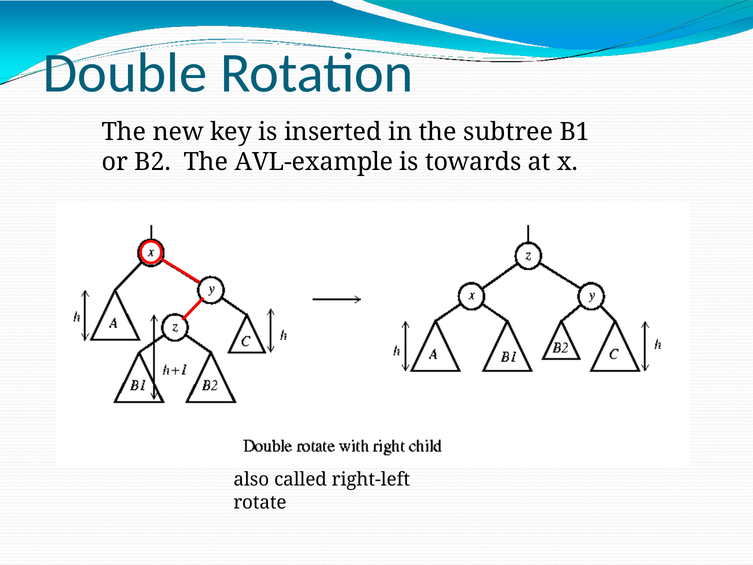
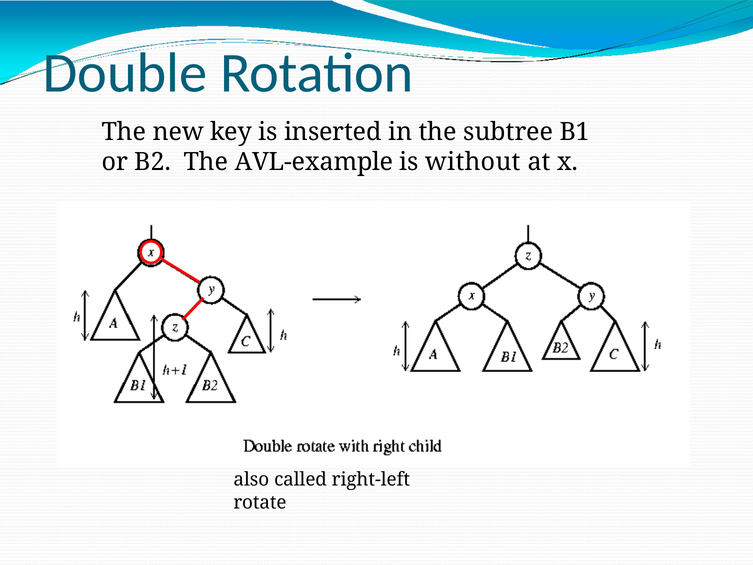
towards: towards -> without
